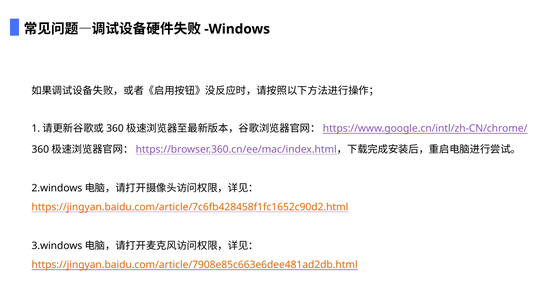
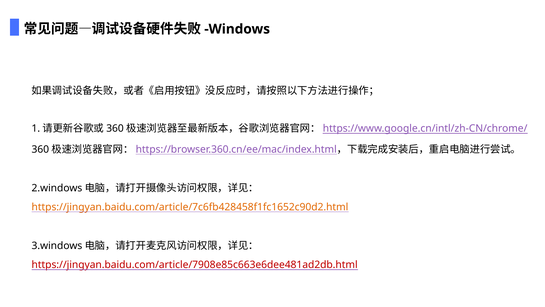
https://jingyan.baidu.com/article/7908e85c663e6dee481ad2db.html colour: orange -> red
